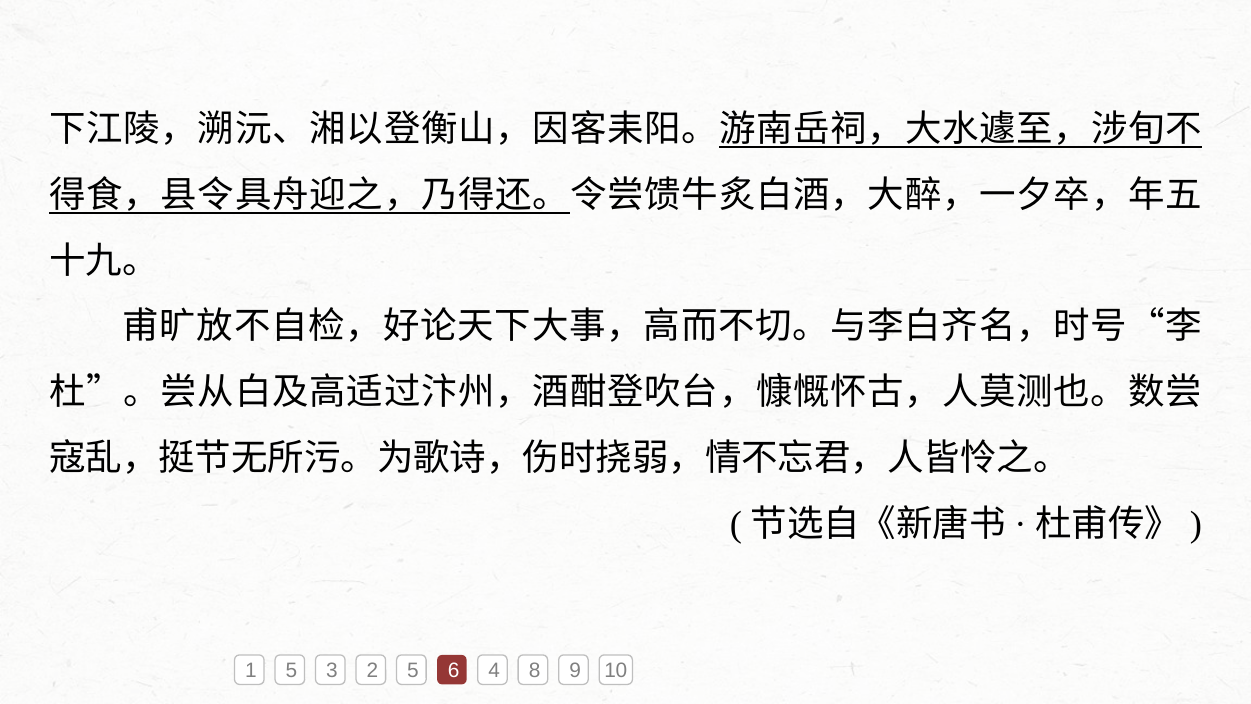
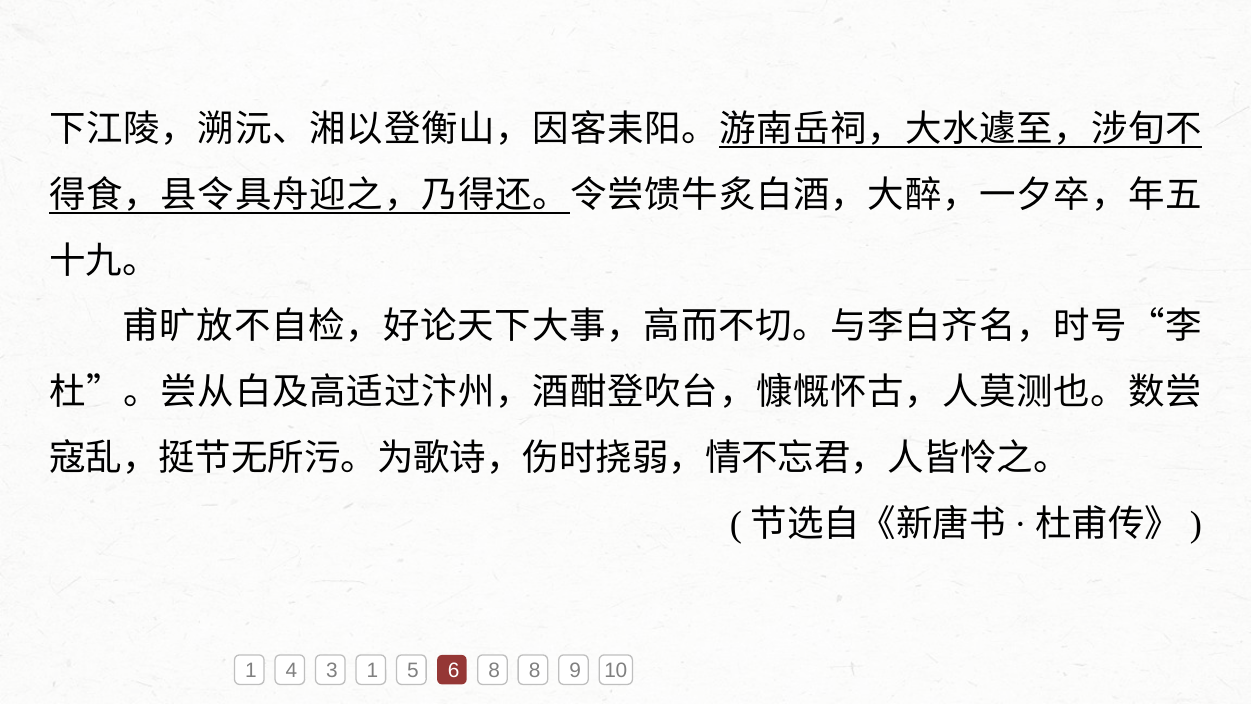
1 5: 5 -> 4
3 2: 2 -> 1
6 4: 4 -> 8
